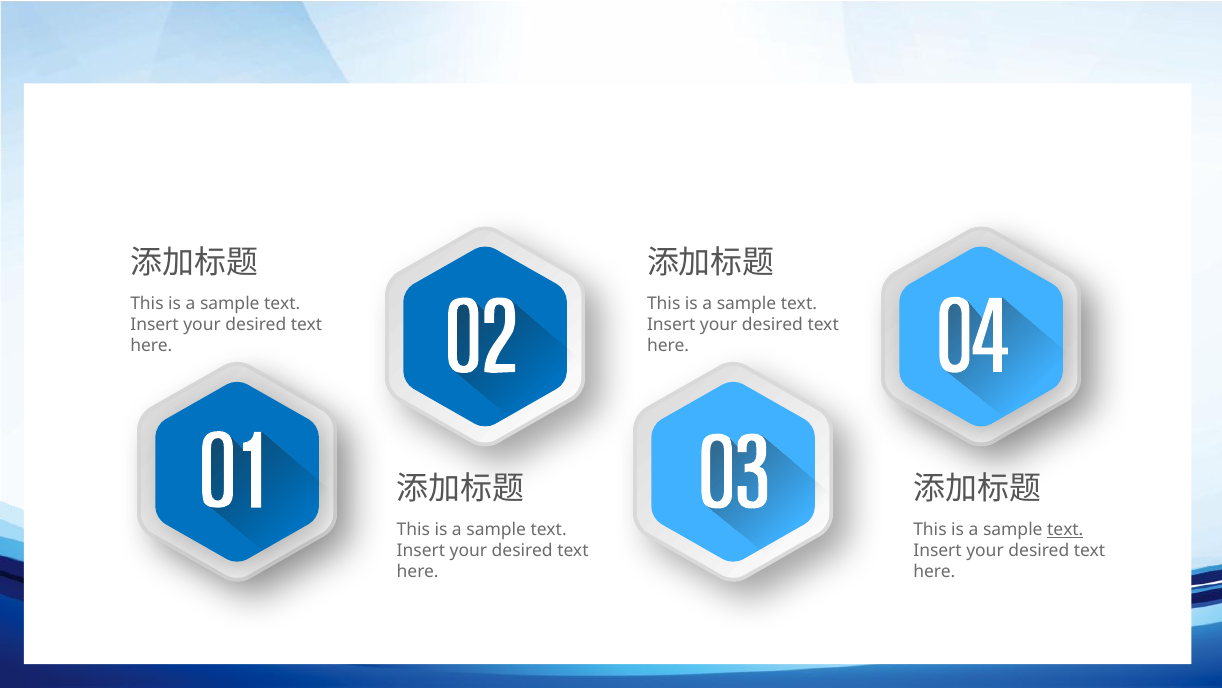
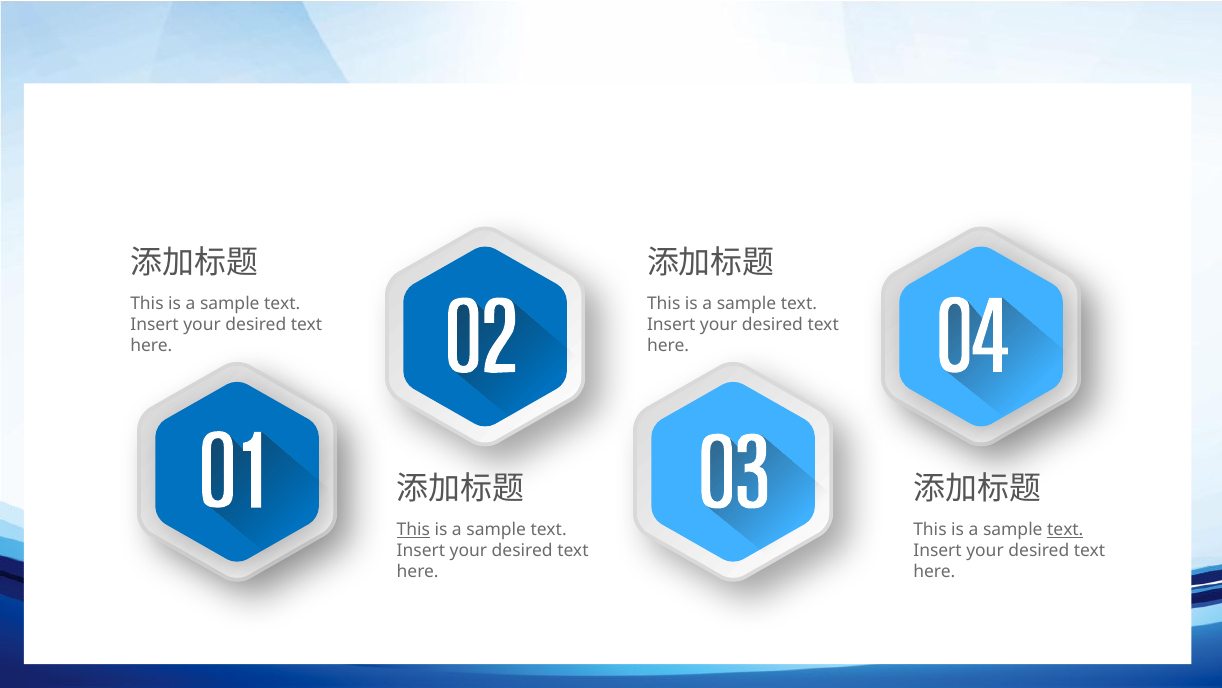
This at (413, 529) underline: none -> present
